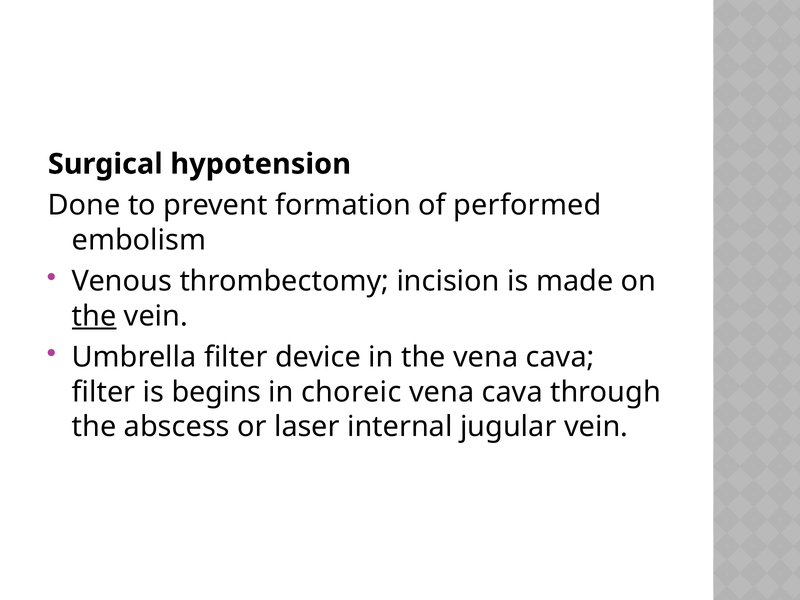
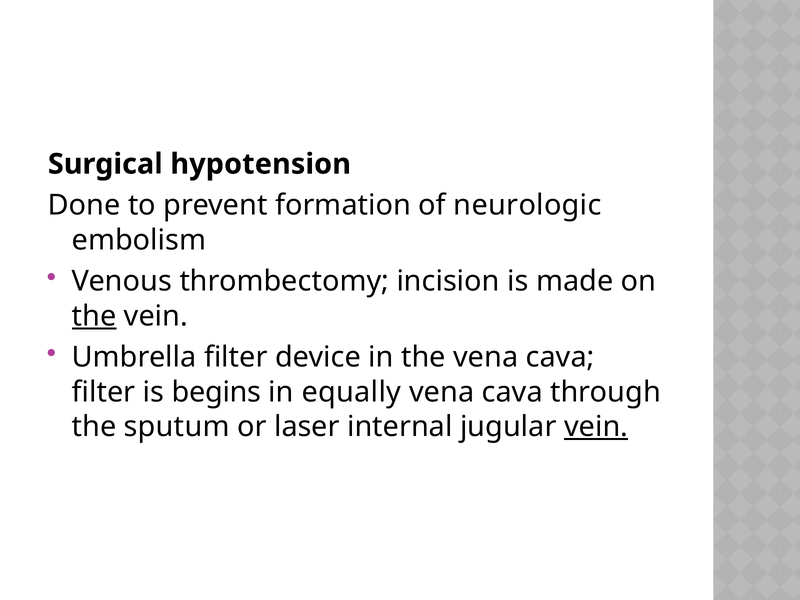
performed: performed -> neurologic
choreic: choreic -> equally
abscess: abscess -> sputum
vein at (596, 427) underline: none -> present
